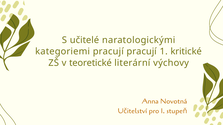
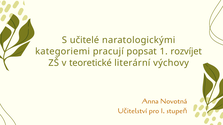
pracují pracují: pracují -> popsat
kritické: kritické -> rozvíjet
